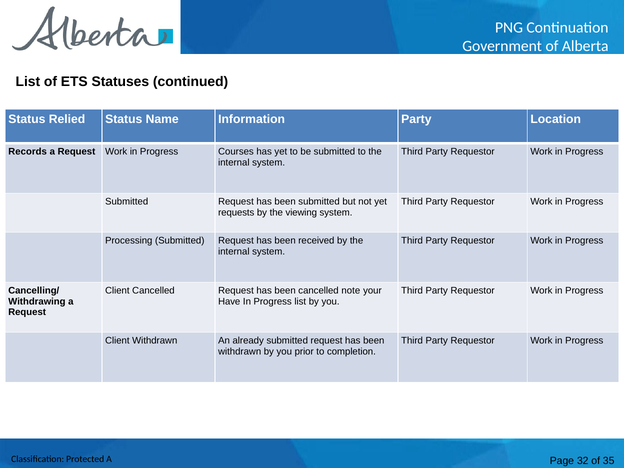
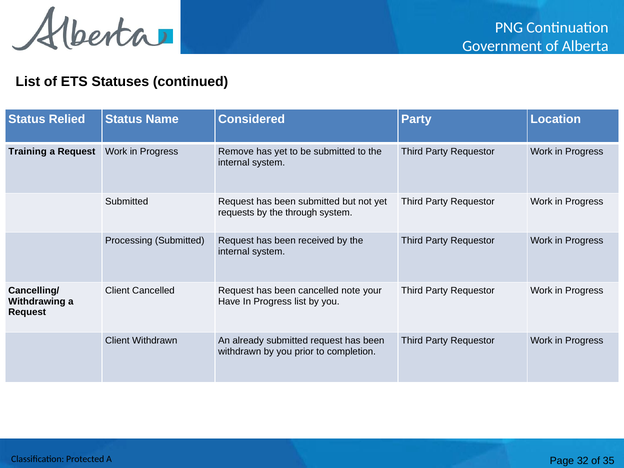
Information: Information -> Considered
Records: Records -> Training
Courses: Courses -> Remove
viewing: viewing -> through
